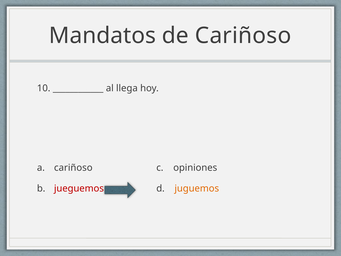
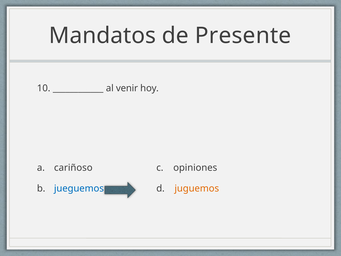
de Cariñoso: Cariñoso -> Presente
llega: llega -> venir
jueguemos colour: red -> blue
